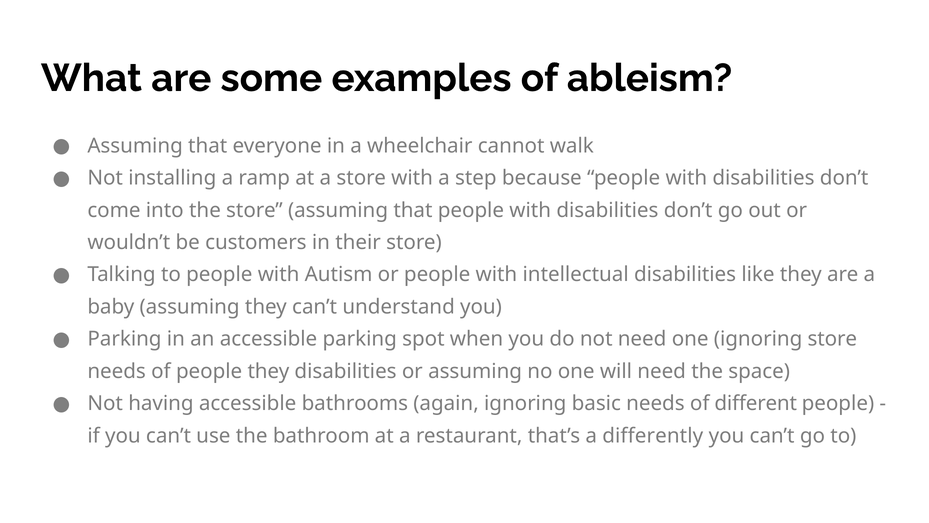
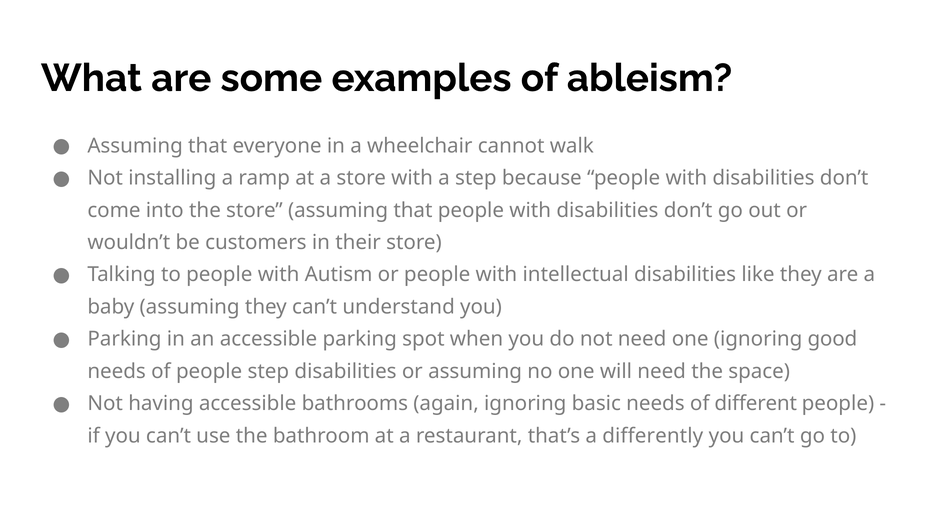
ignoring store: store -> good
people they: they -> step
